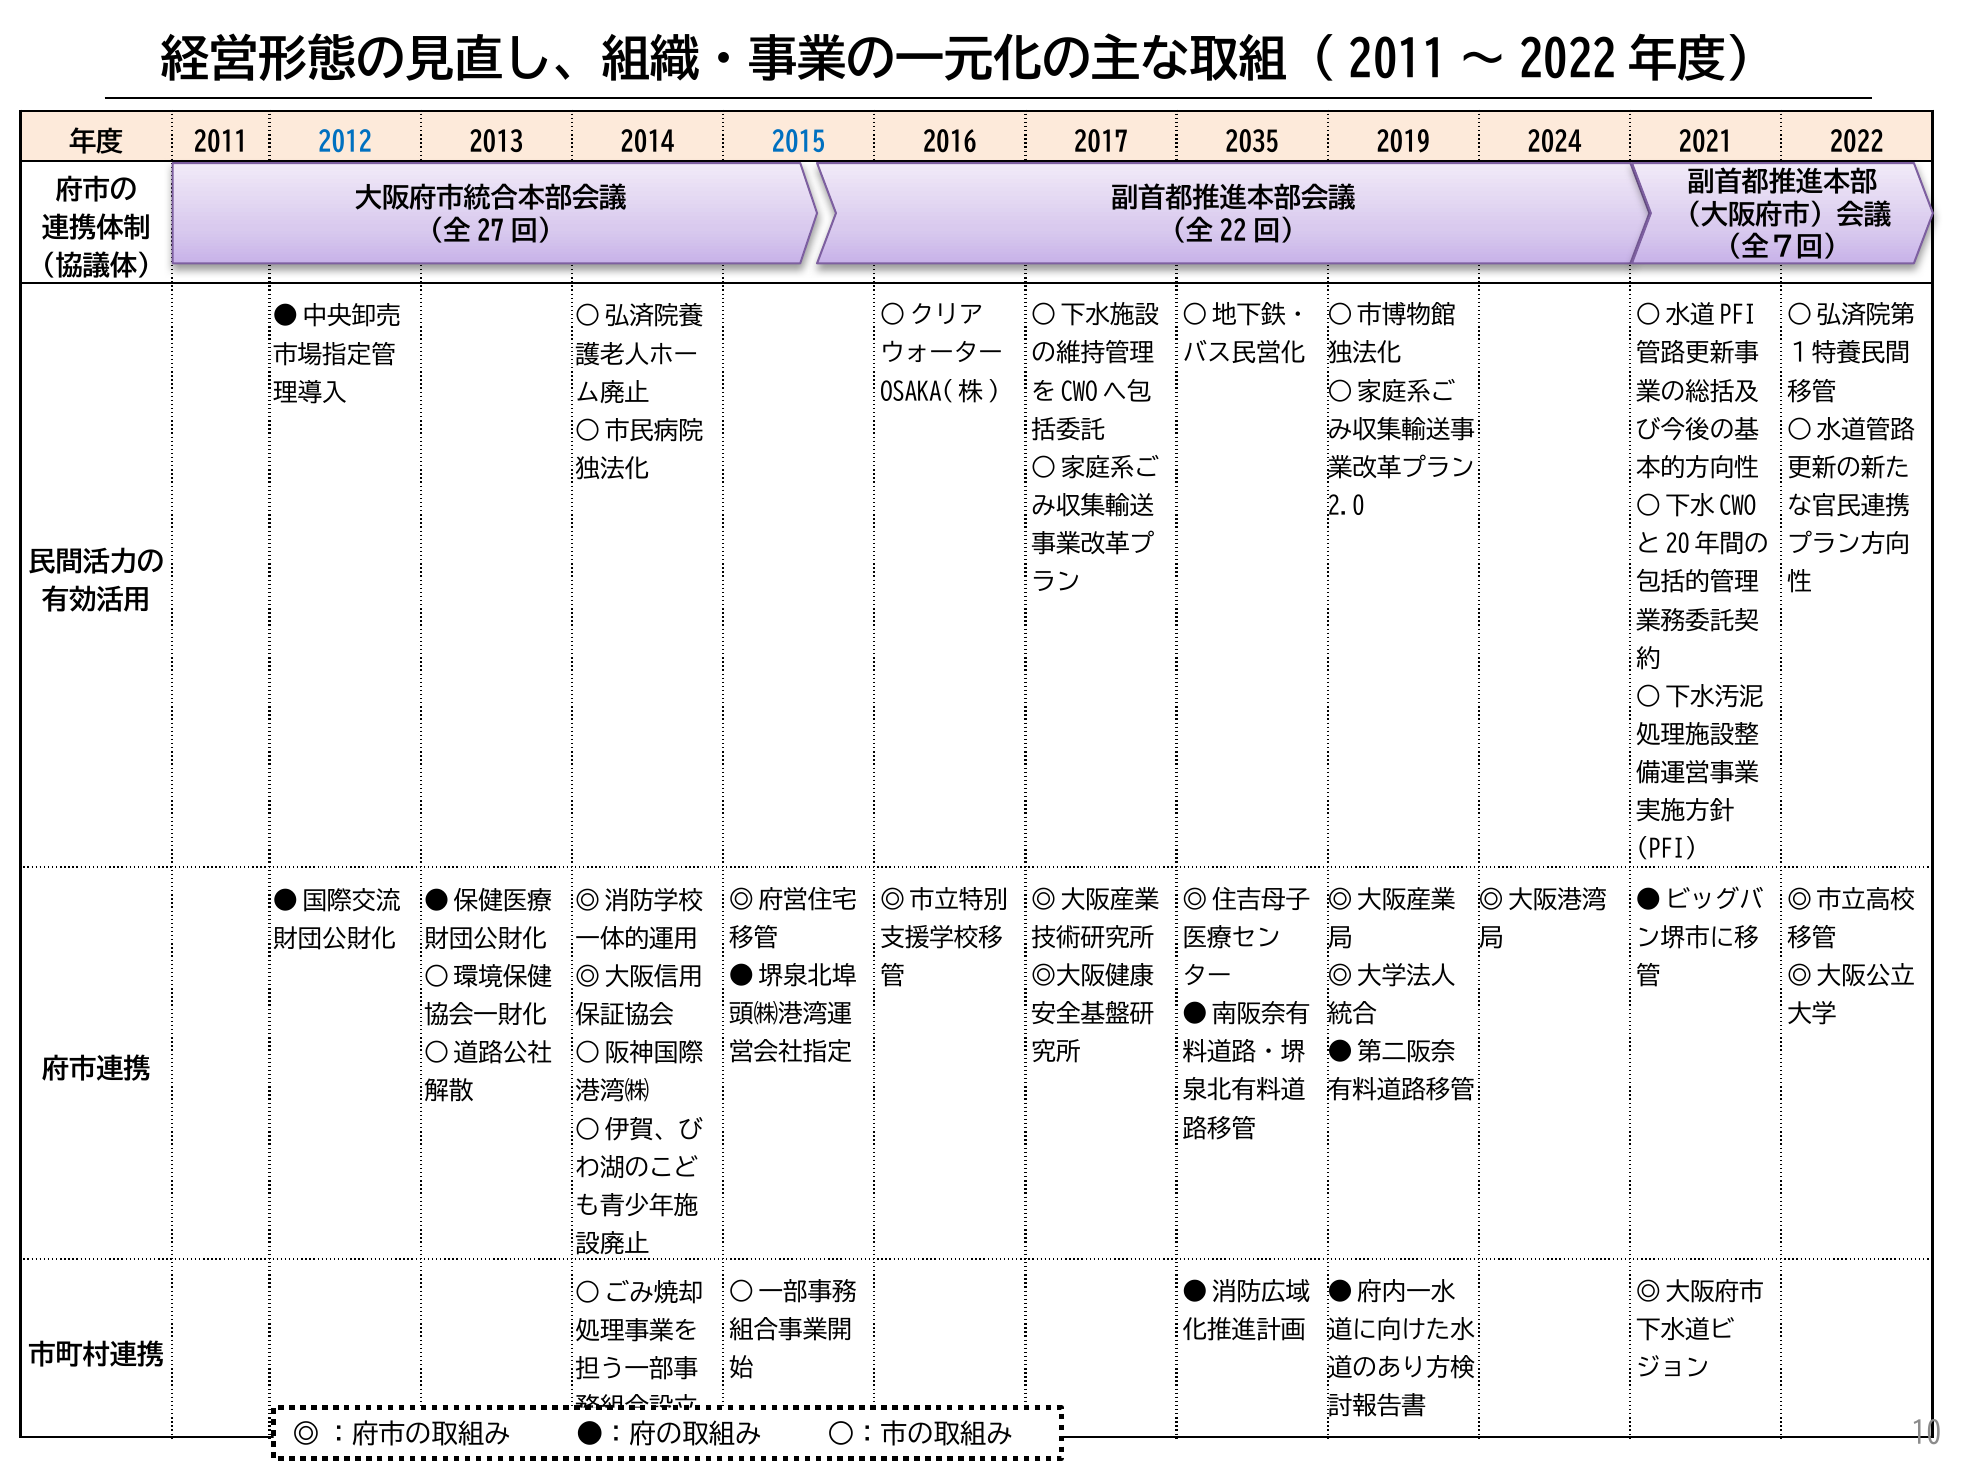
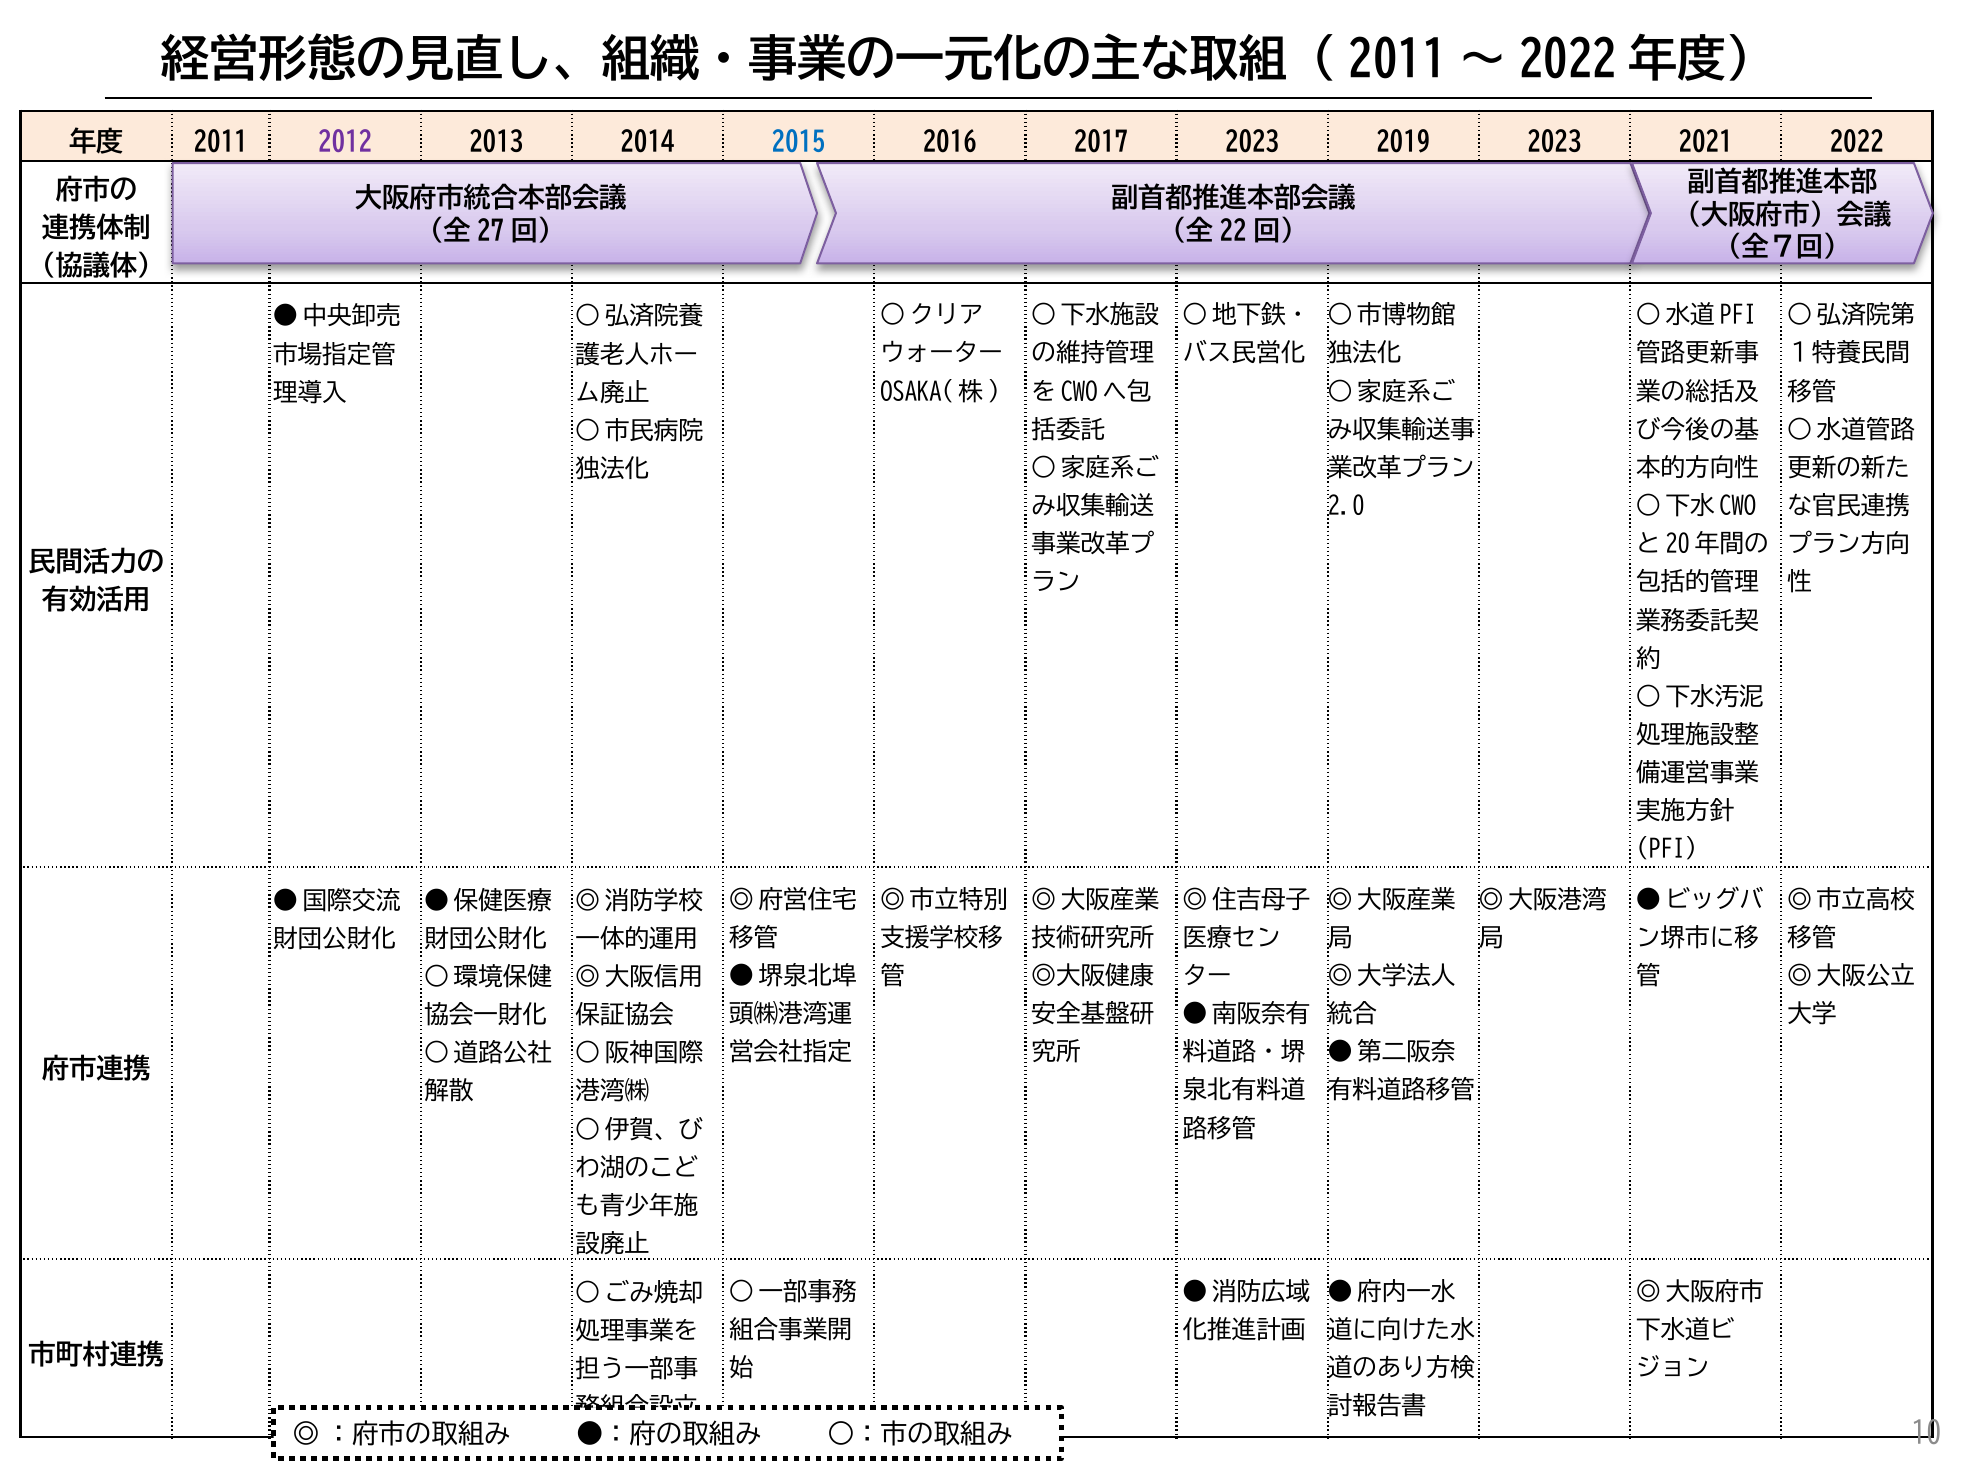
2012 colour: blue -> purple
2017 2035: 2035 -> 2023
2019 2024: 2024 -> 2023
